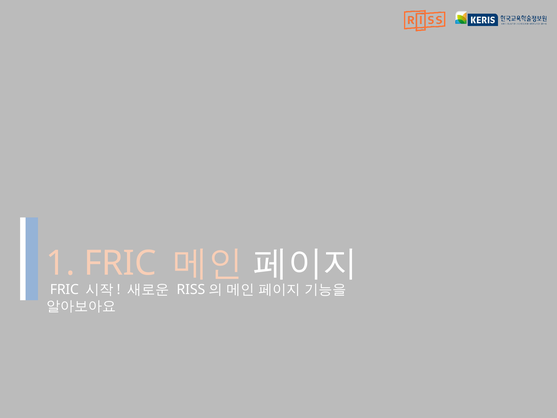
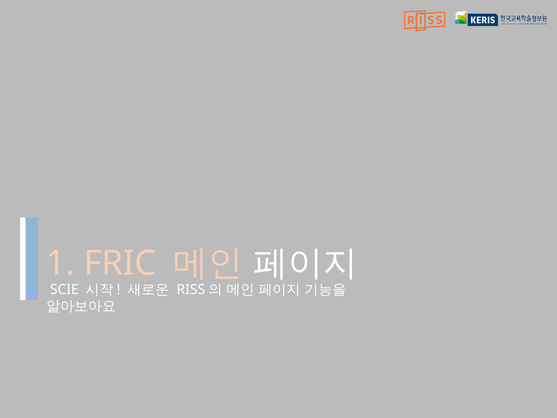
FRIC at (64, 289): FRIC -> SCIE
